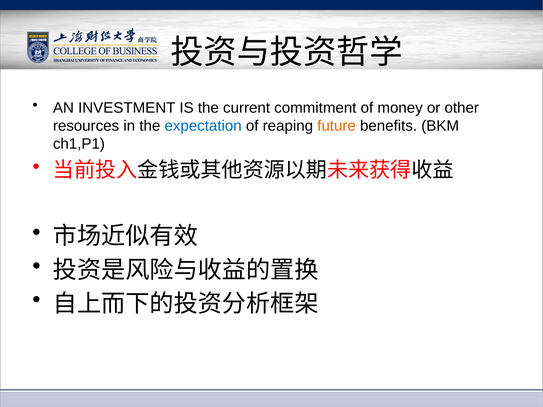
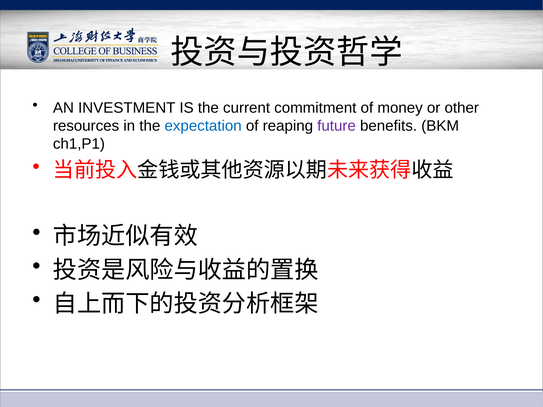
future colour: orange -> purple
